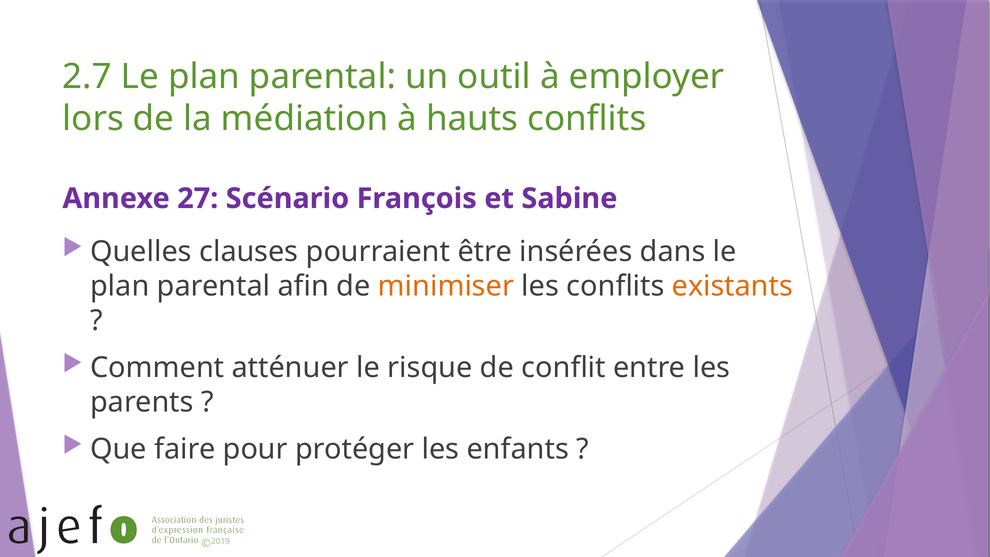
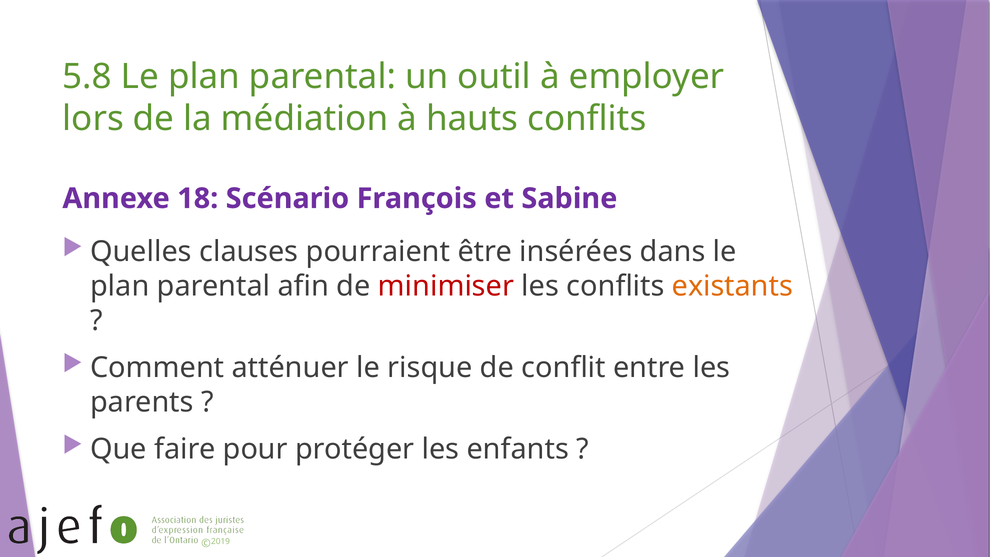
2.7: 2.7 -> 5.8
27: 27 -> 18
minimiser colour: orange -> red
